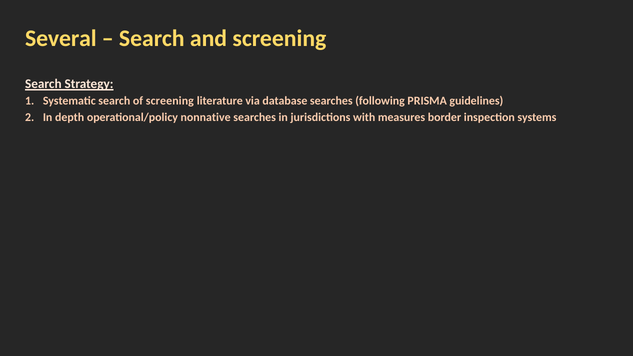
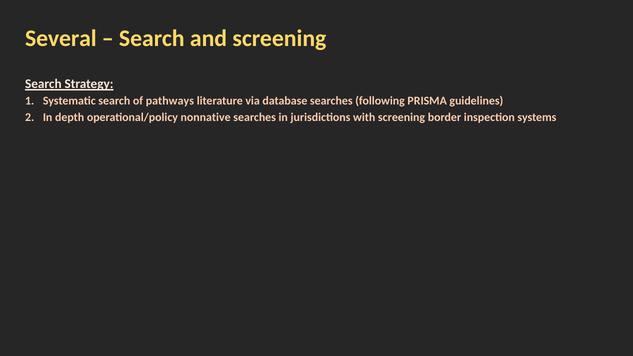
of screening: screening -> pathways
with measures: measures -> screening
